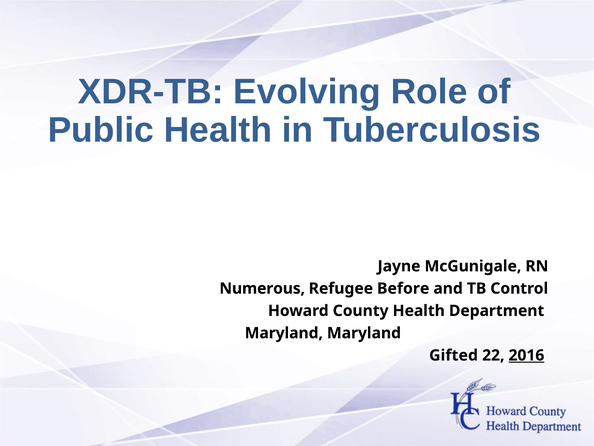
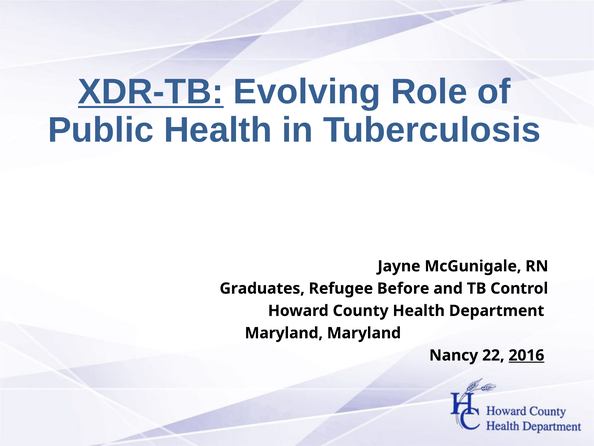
XDR-TB underline: none -> present
Numerous: Numerous -> Graduates
Gifted: Gifted -> Nancy
